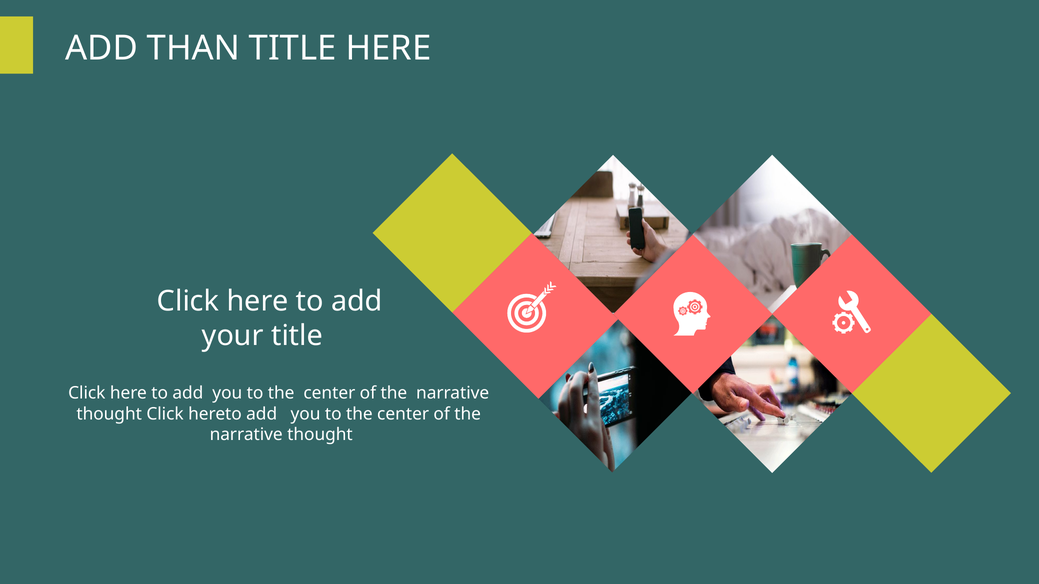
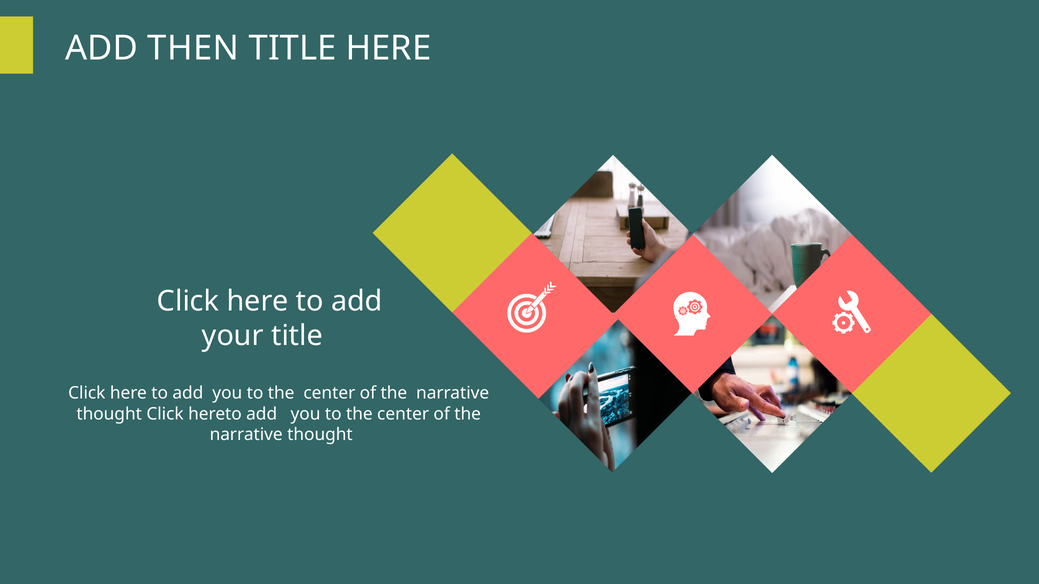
THAN: THAN -> THEN
